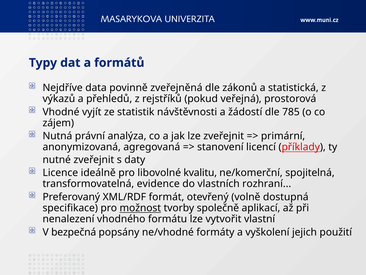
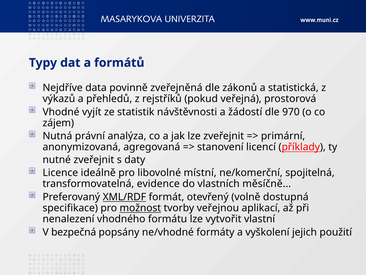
785: 785 -> 970
kvalitu: kvalitu -> místní
rozhraní: rozhraní -> měsíčně
XML/RDF underline: none -> present
společně: společně -> veřejnou
